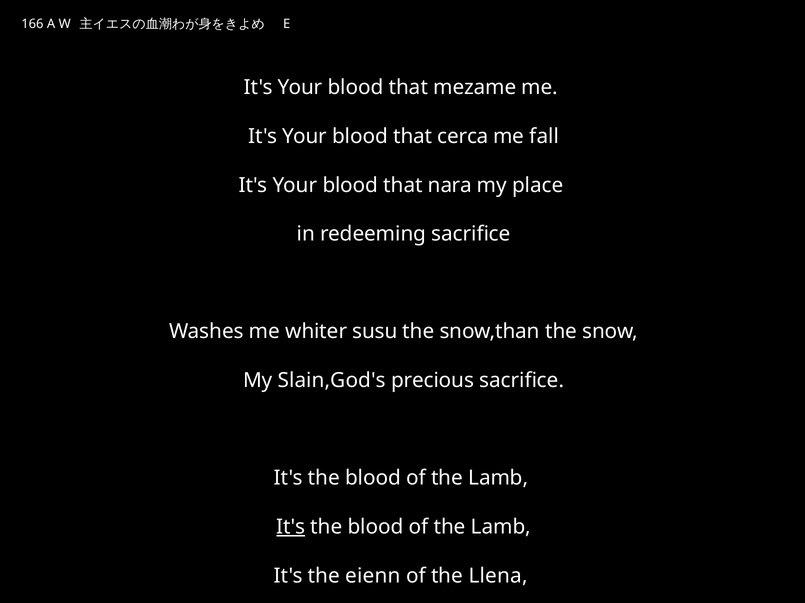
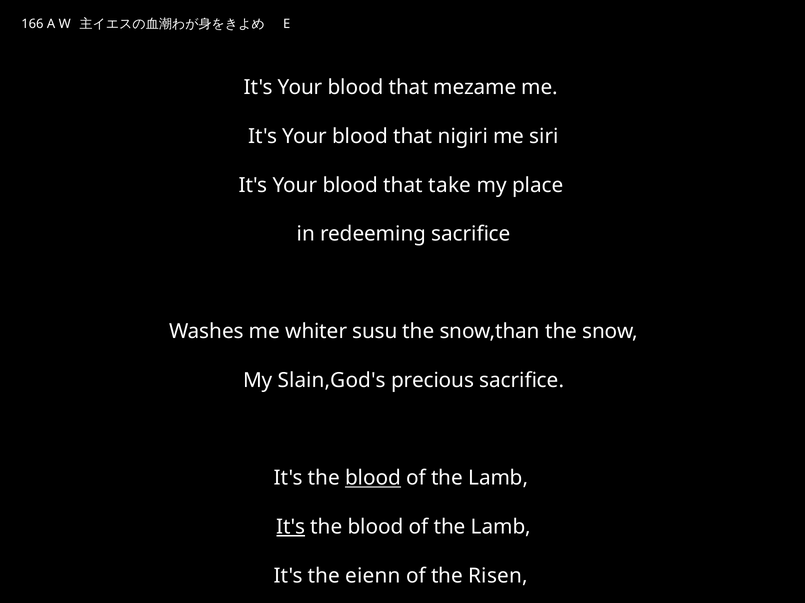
cerca: cerca -> nigiri
fall: fall -> siri
nara: nara -> take
blood at (373, 479) underline: none -> present
Llena: Llena -> Risen
